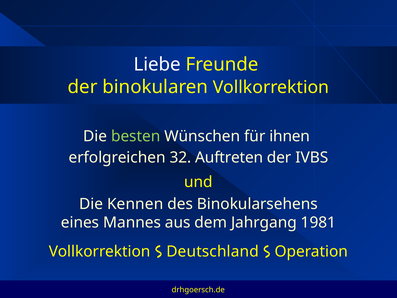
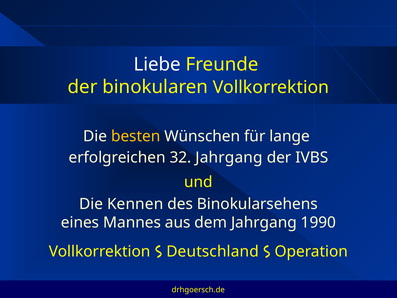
besten colour: light green -> yellow
ihnen: ihnen -> lange
32 Auftreten: Auftreten -> Jahrgang
1981: 1981 -> 1990
